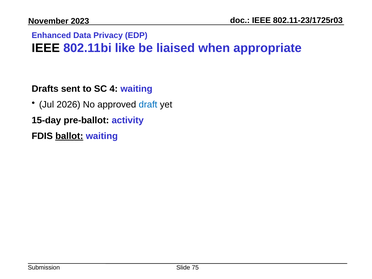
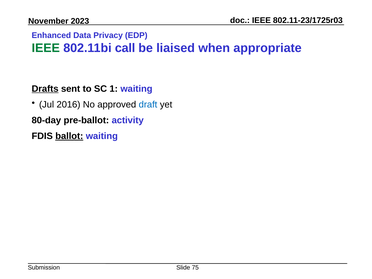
IEEE at (46, 48) colour: black -> green
like: like -> call
Drafts underline: none -> present
4: 4 -> 1
2026: 2026 -> 2016
15-day: 15-day -> 80-day
